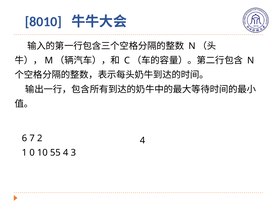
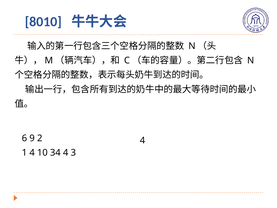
7: 7 -> 9
1 0: 0 -> 4
55: 55 -> 34
